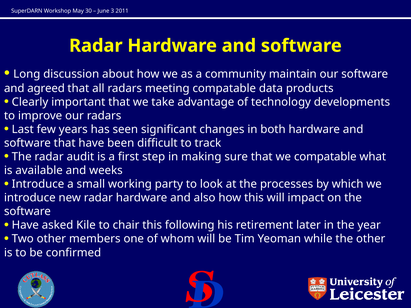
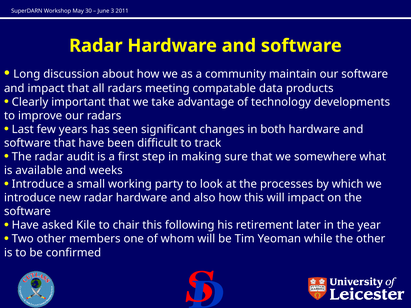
and agreed: agreed -> impact
we compatable: compatable -> somewhere
